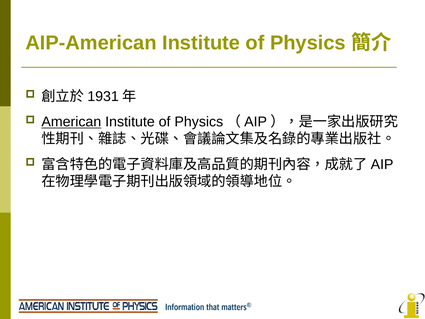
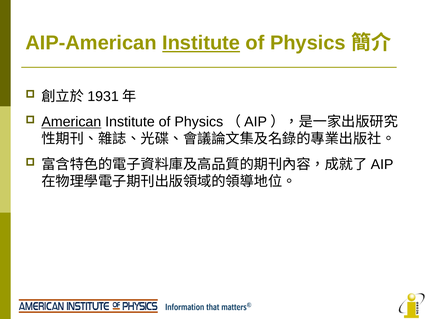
Institute at (201, 43) underline: none -> present
